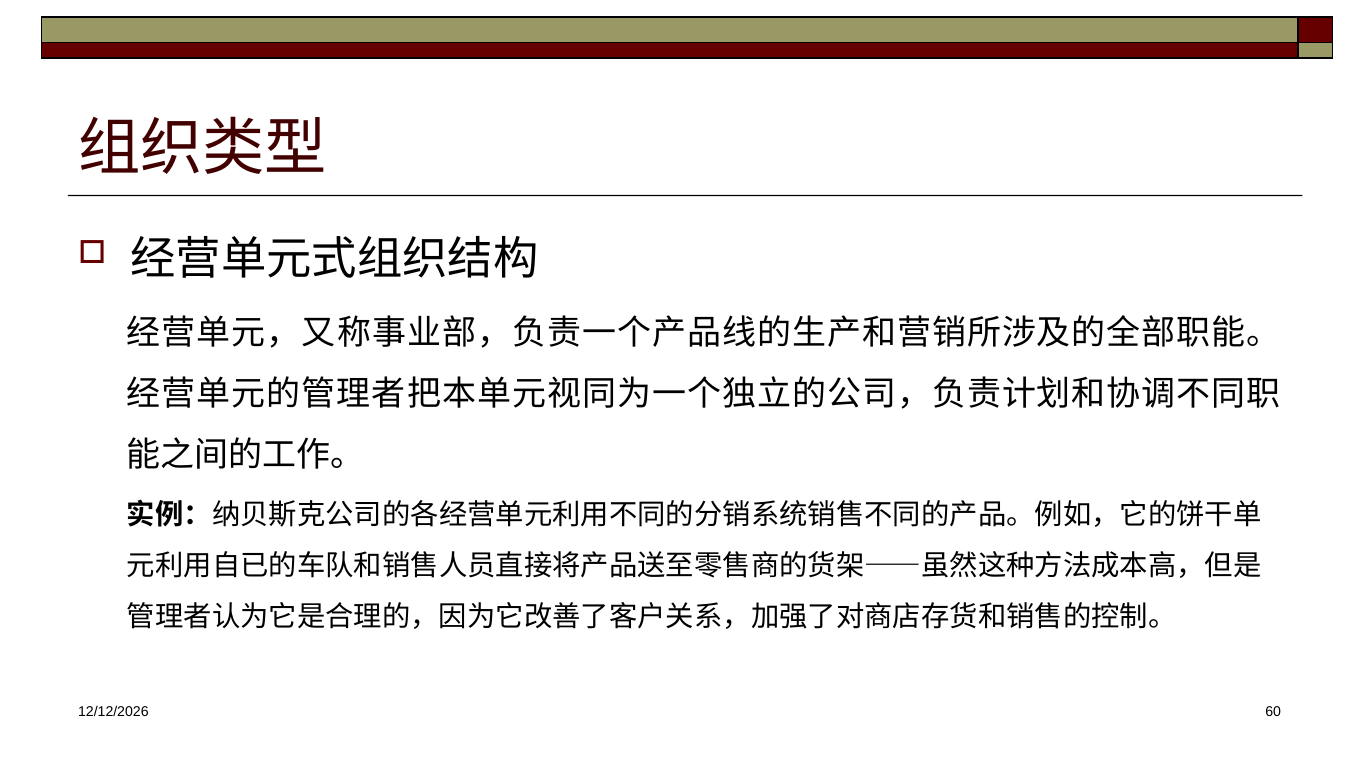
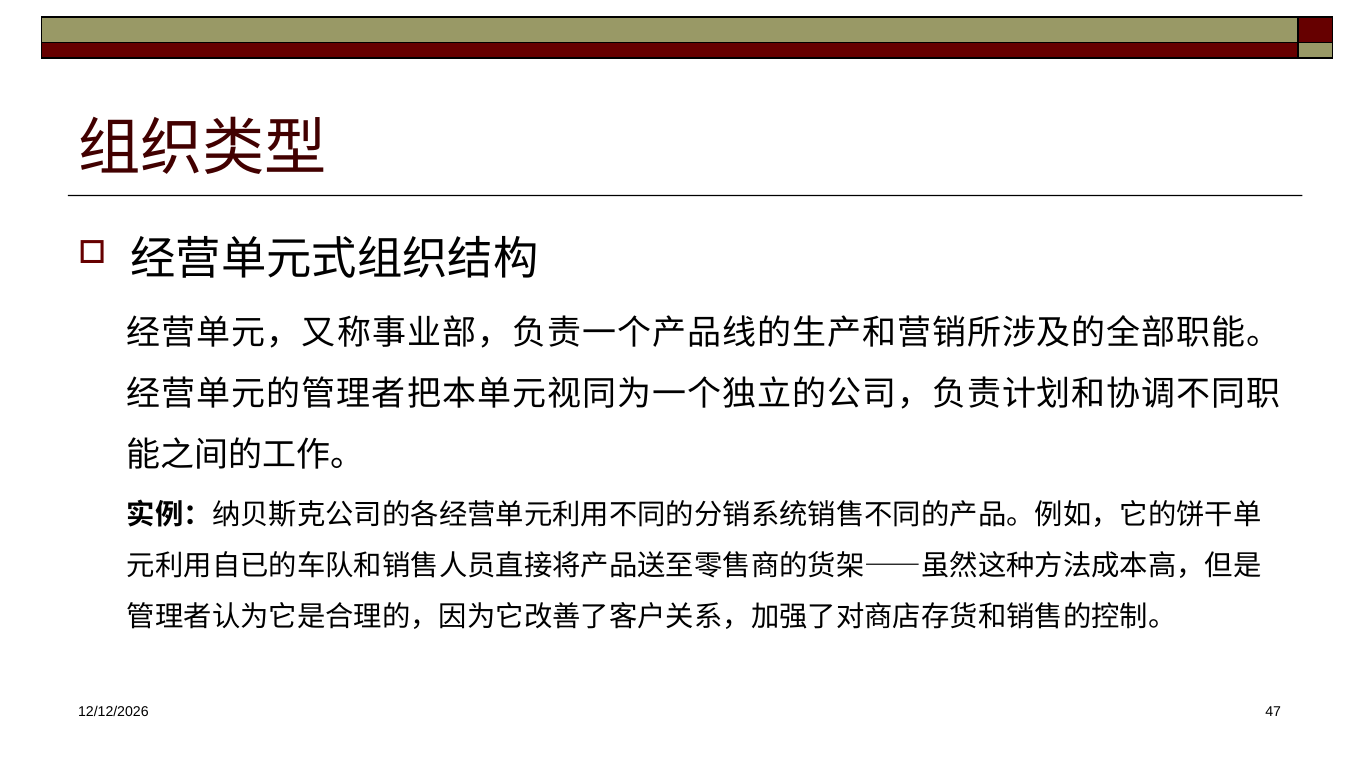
60: 60 -> 47
